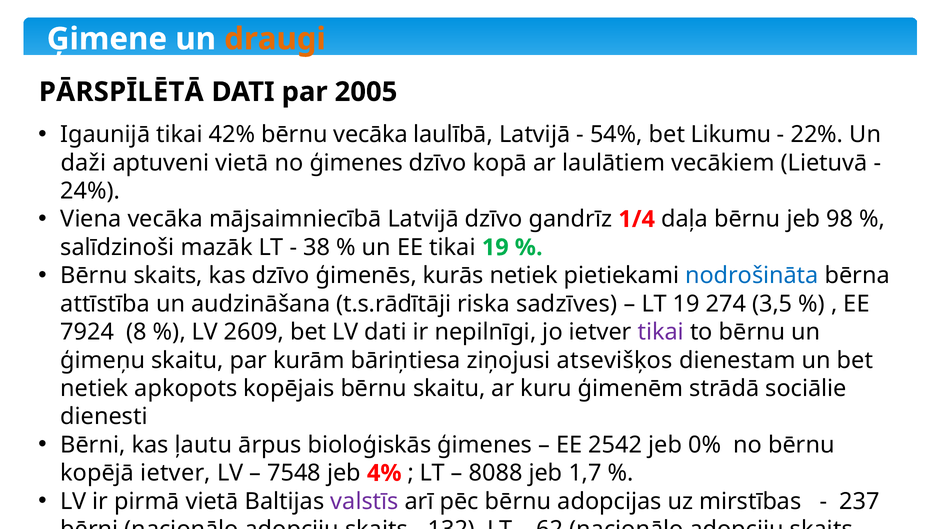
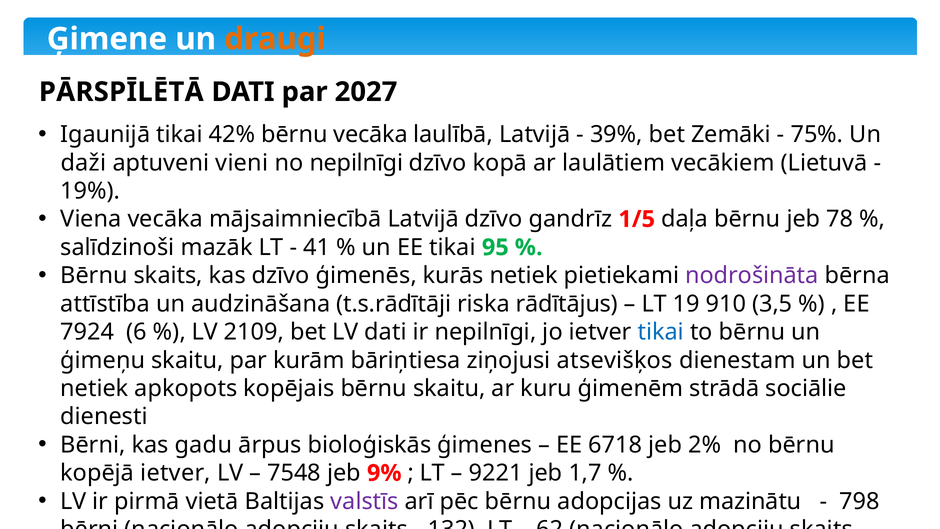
2005: 2005 -> 2027
54%: 54% -> 39%
Likumu: Likumu -> Zemāki
22%: 22% -> 75%
aptuveni vietā: vietā -> vieni
no ģimenes: ģimenes -> nepilnīgi
24%: 24% -> 19%
1/4: 1/4 -> 1/5
98: 98 -> 78
38: 38 -> 41
tikai 19: 19 -> 95
nodrošināta colour: blue -> purple
sadzīves: sadzīves -> rādītājus
274: 274 -> 910
8: 8 -> 6
2609: 2609 -> 2109
tikai at (661, 332) colour: purple -> blue
ļautu: ļautu -> gadu
2542: 2542 -> 6718
0%: 0% -> 2%
4%: 4% -> 9%
8088: 8088 -> 9221
mirstības: mirstības -> mazinātu
237: 237 -> 798
